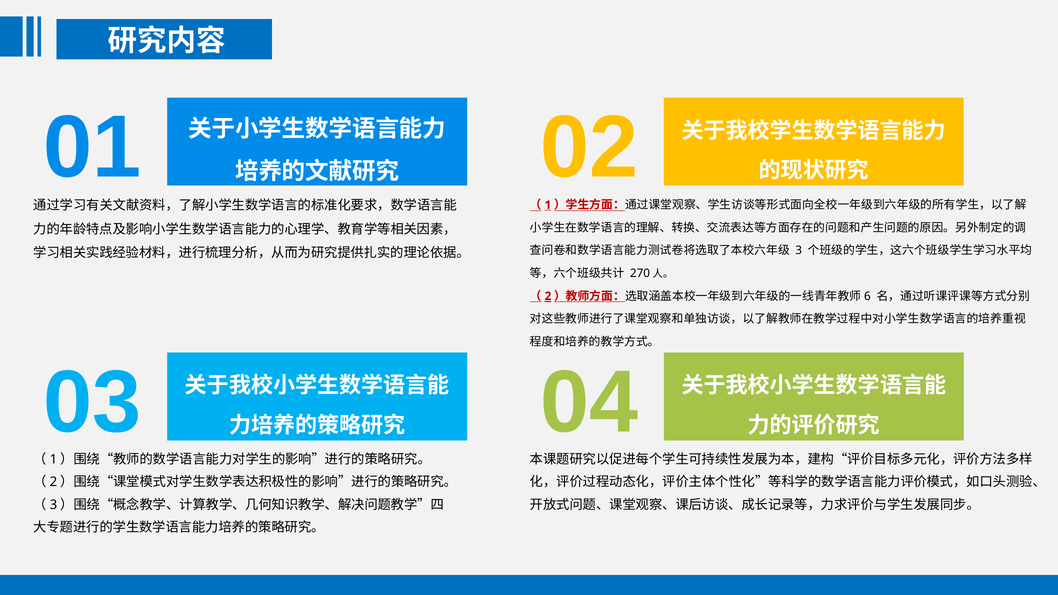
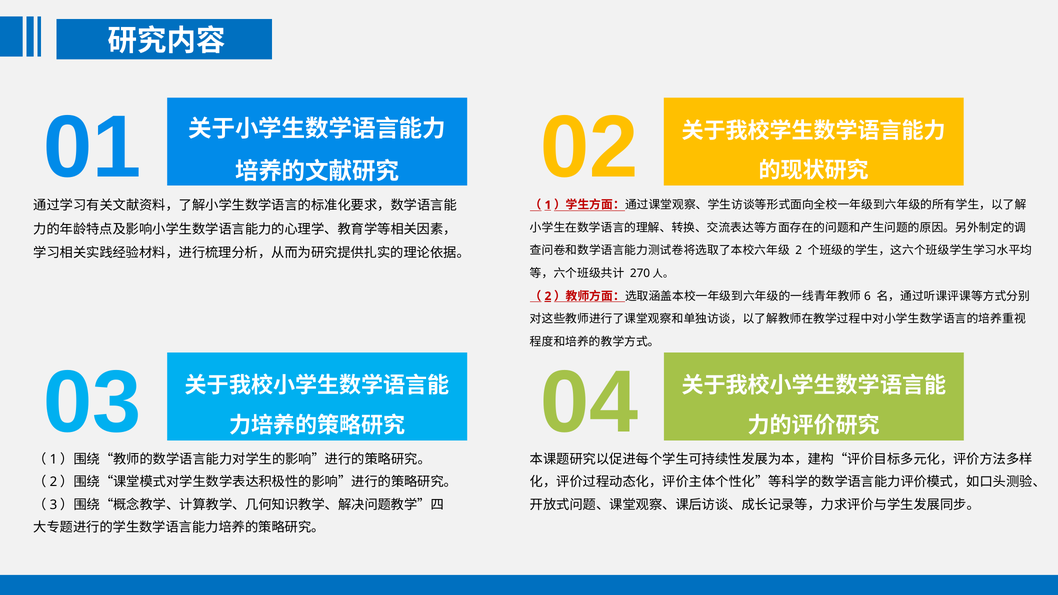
3: 3 -> 2
